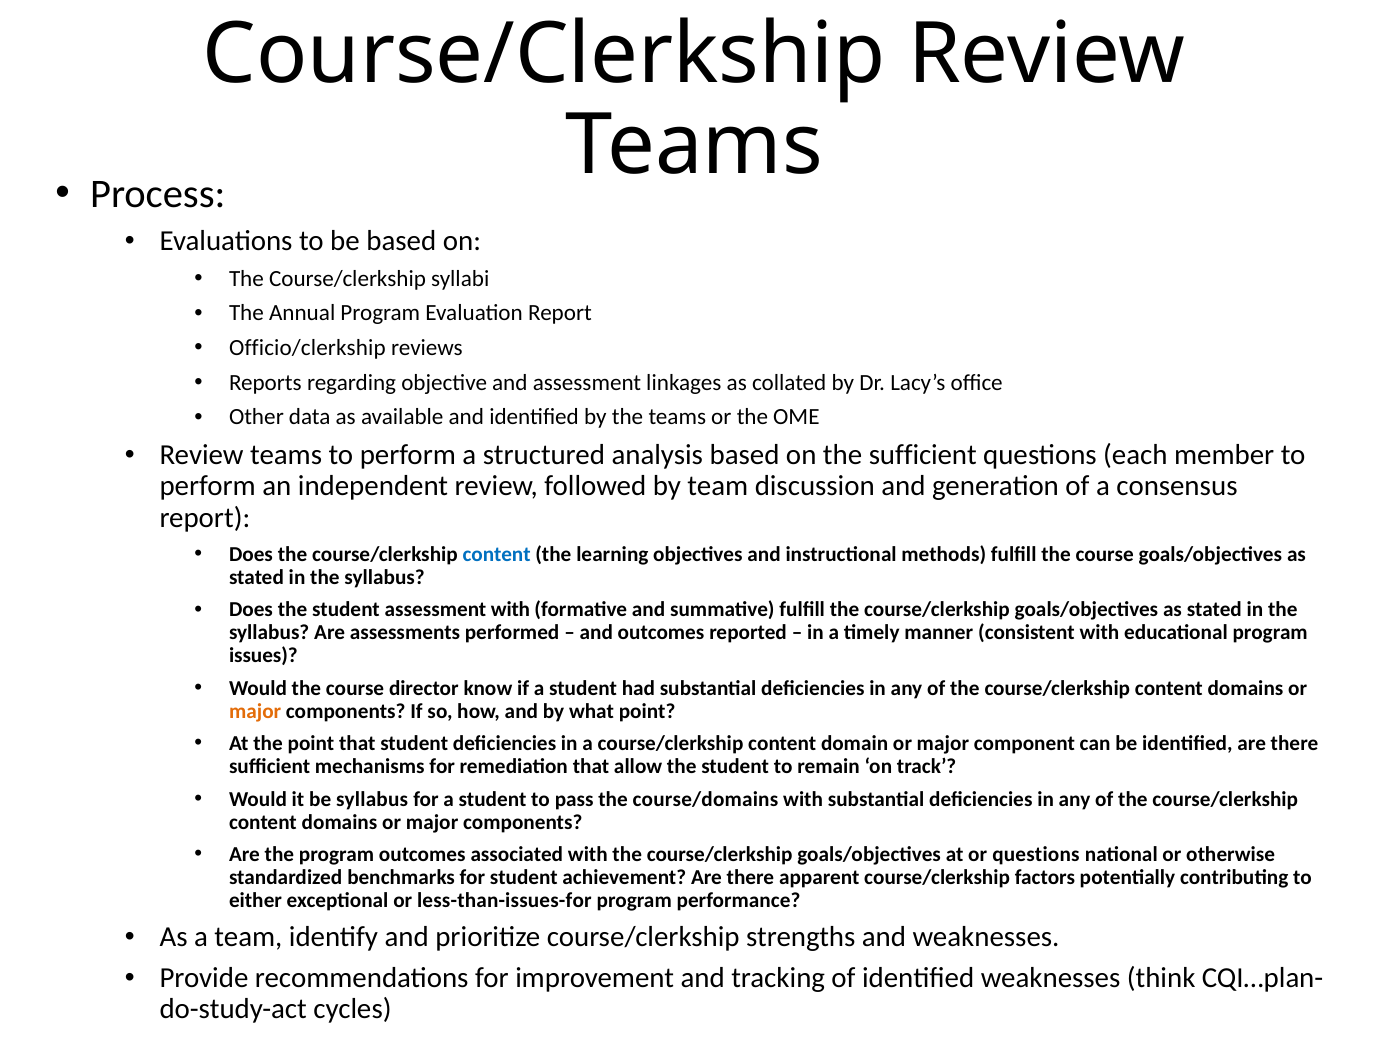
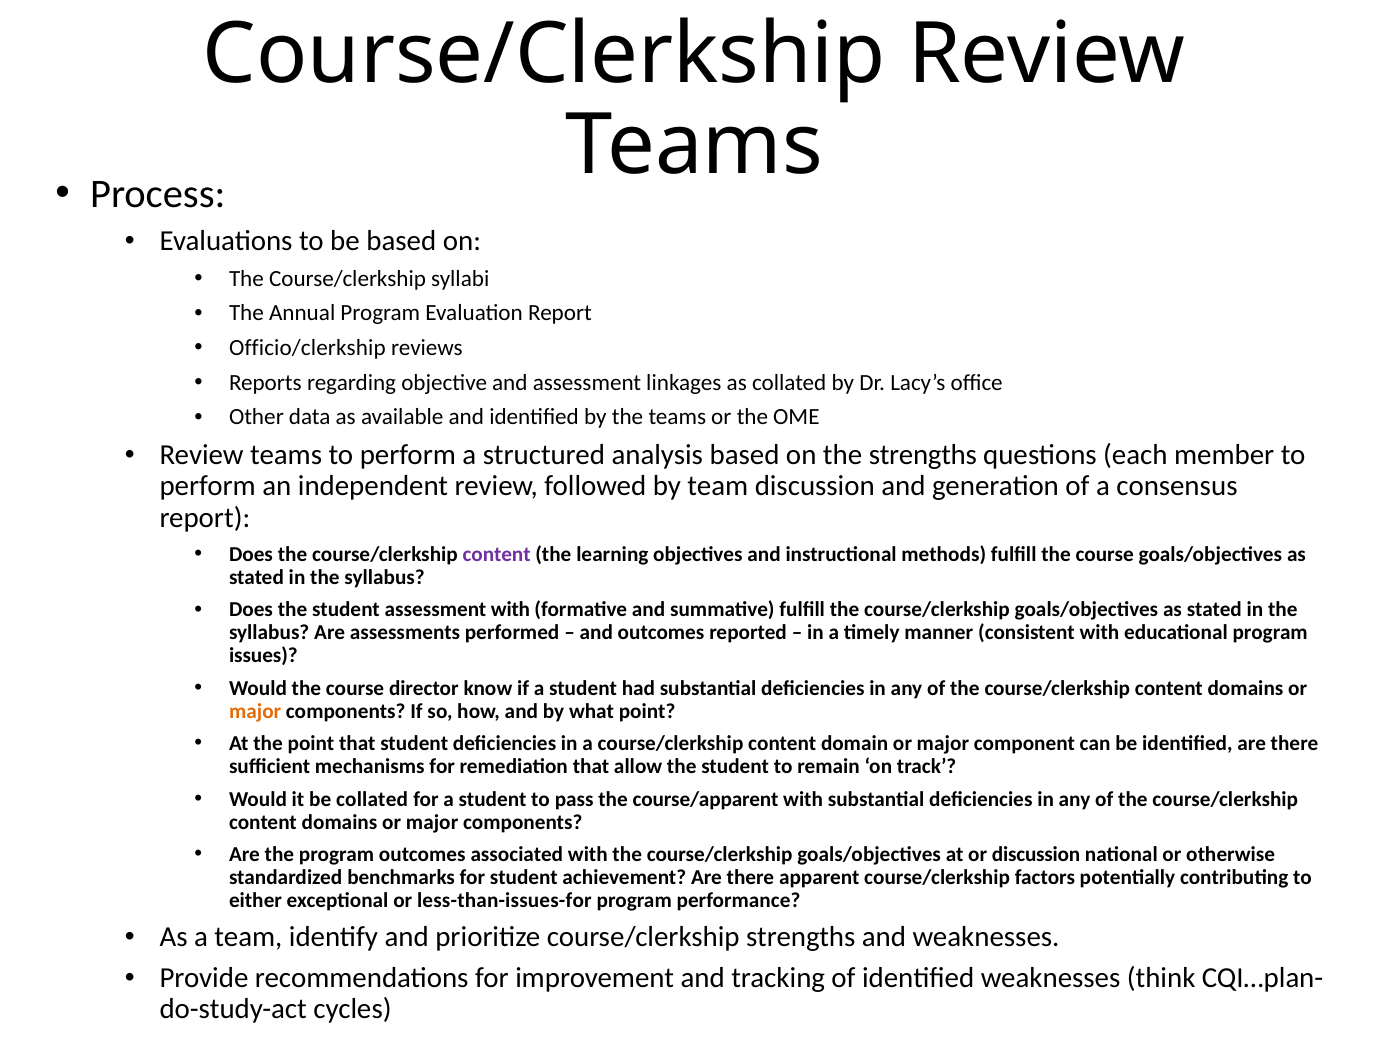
the sufficient: sufficient -> strengths
content at (497, 554) colour: blue -> purple
be syllabus: syllabus -> collated
course/domains: course/domains -> course/apparent
or questions: questions -> discussion
